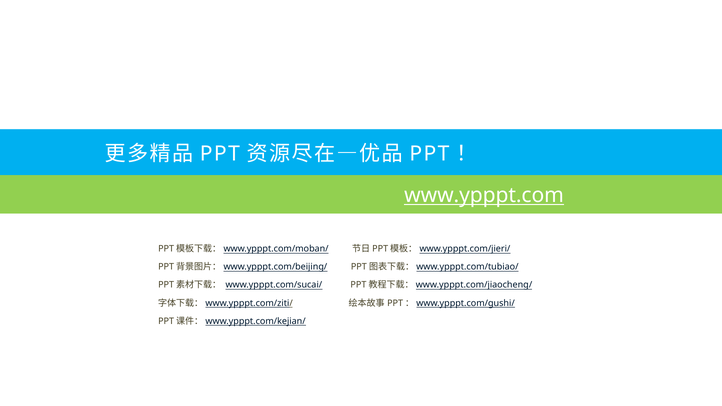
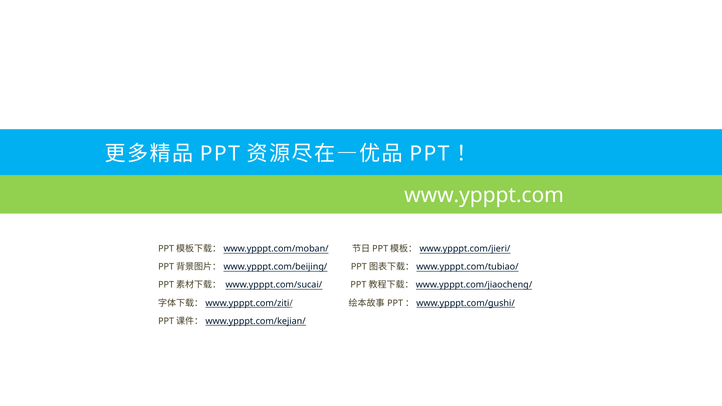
www.ypppt.com underline: present -> none
